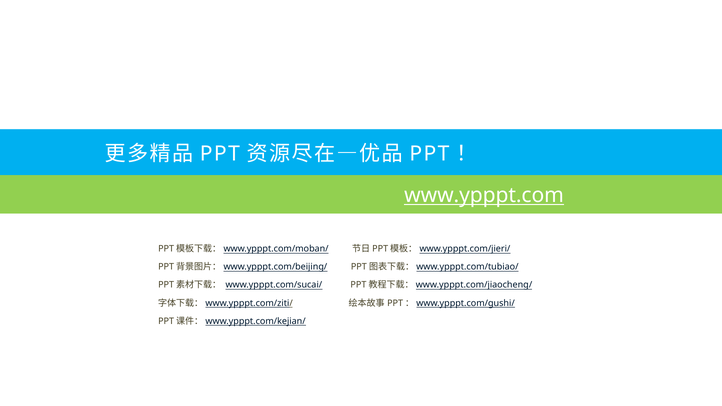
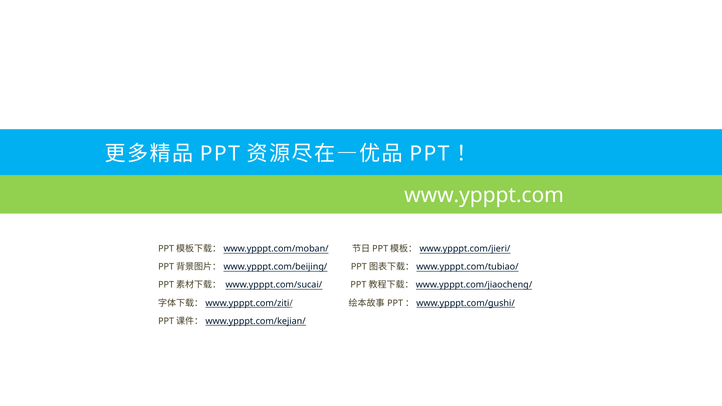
www.ypppt.com underline: present -> none
